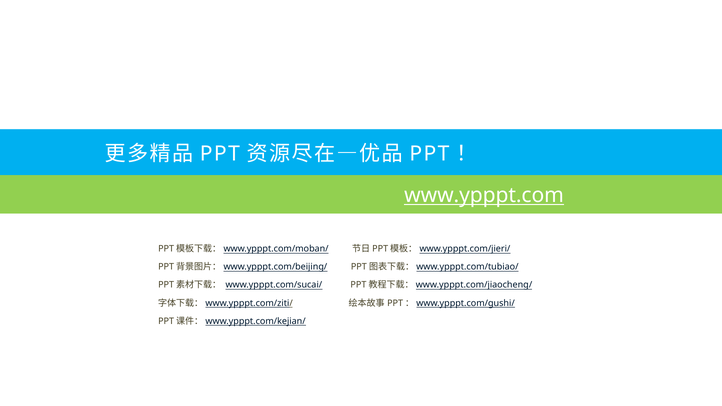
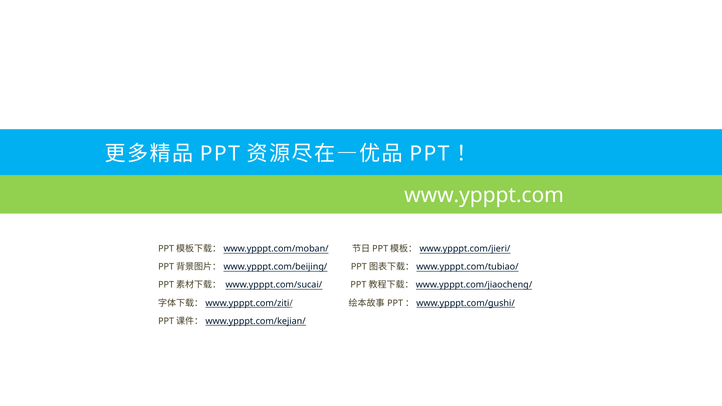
www.ypppt.com underline: present -> none
